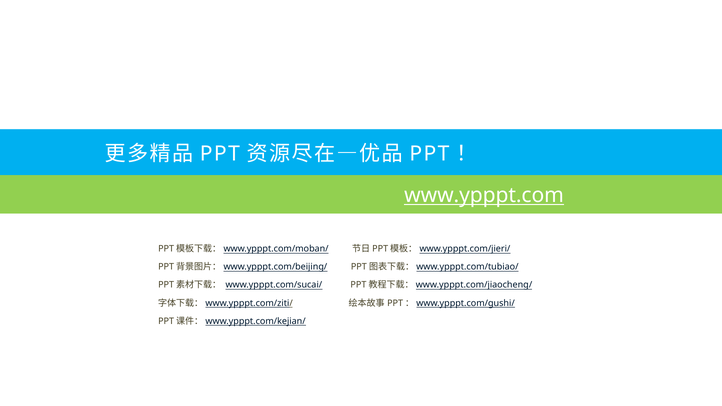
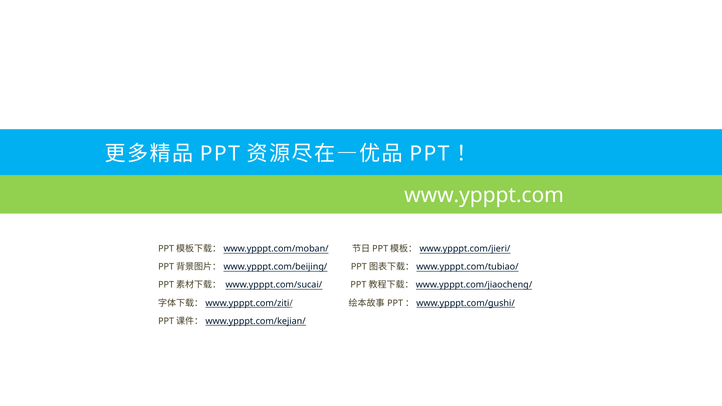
www.ypppt.com underline: present -> none
